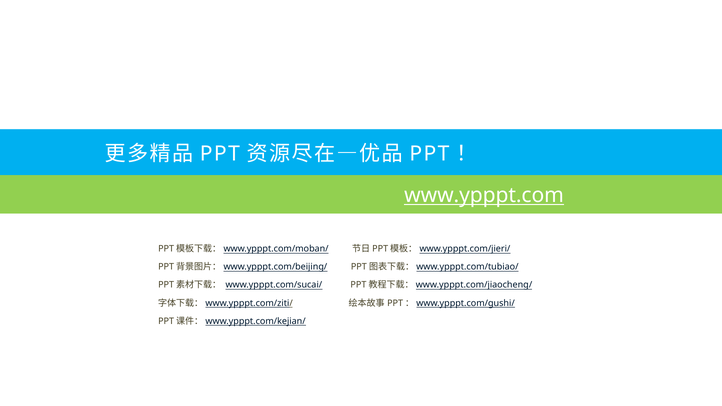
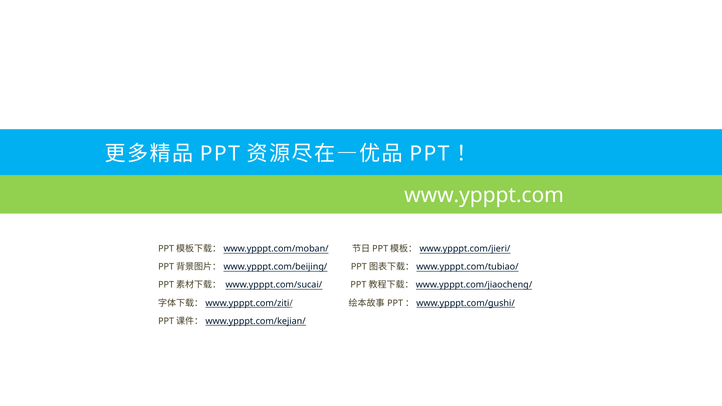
www.ypppt.com underline: present -> none
